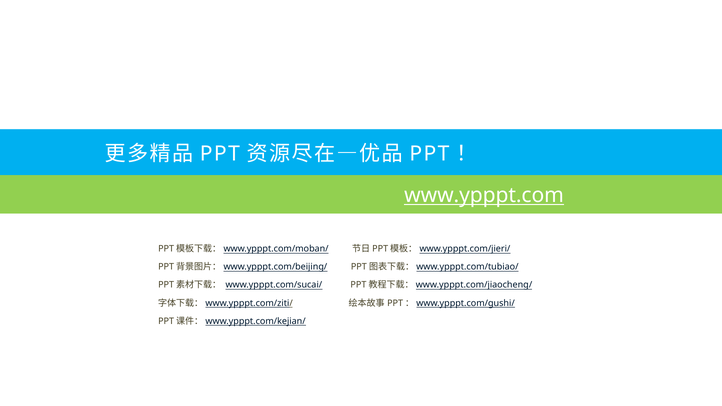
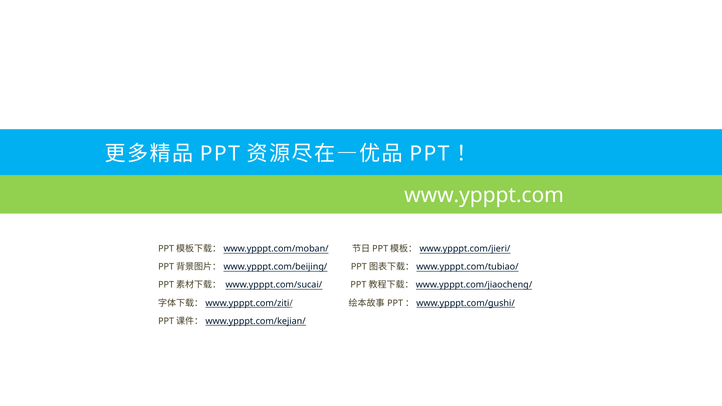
www.ypppt.com underline: present -> none
